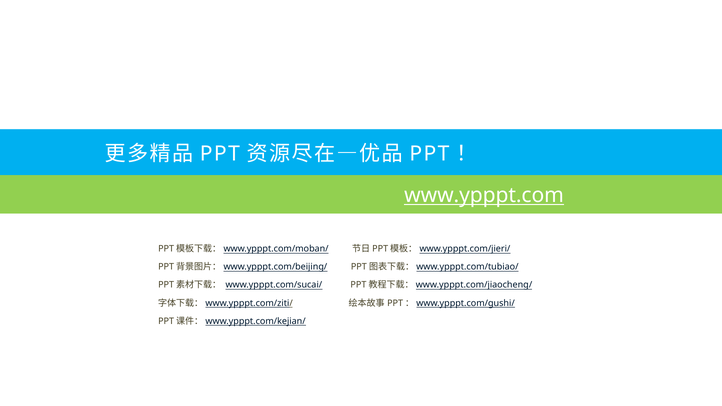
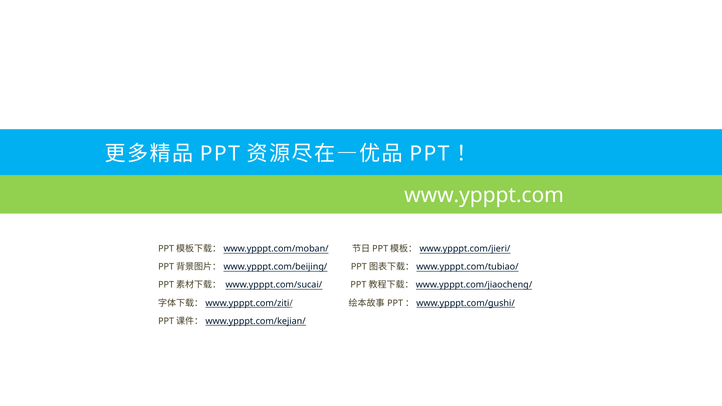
www.ypppt.com underline: present -> none
